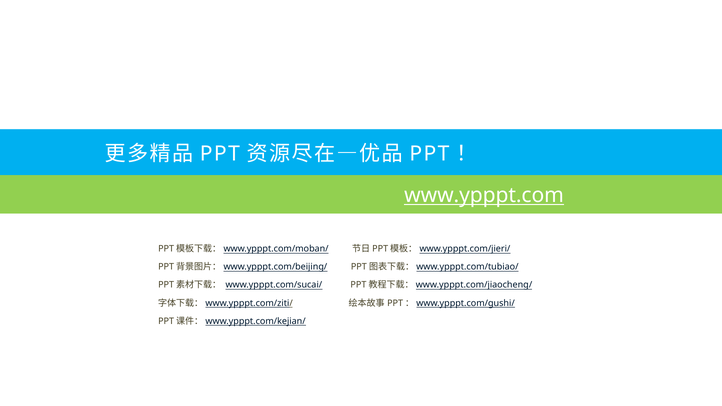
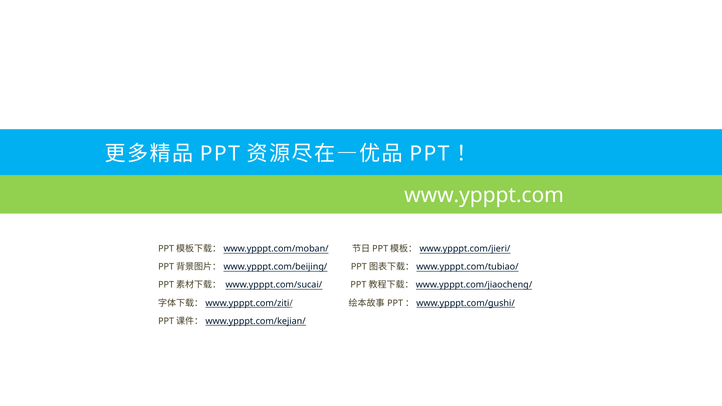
www.ypppt.com underline: present -> none
